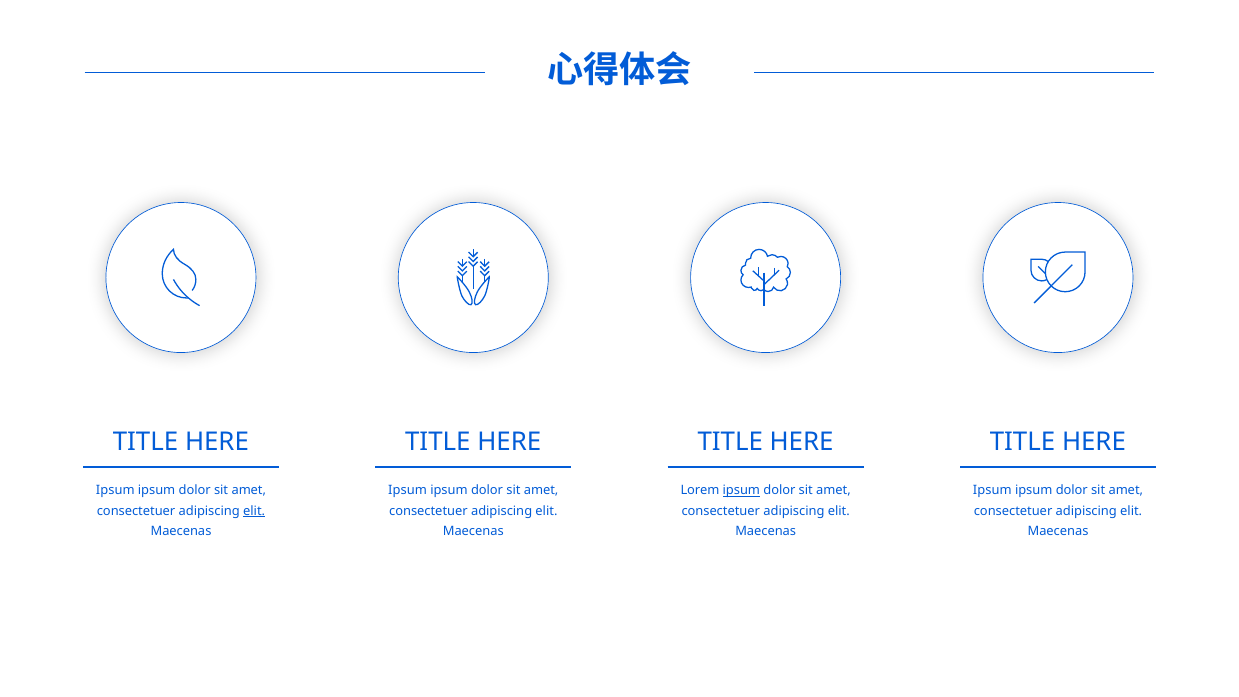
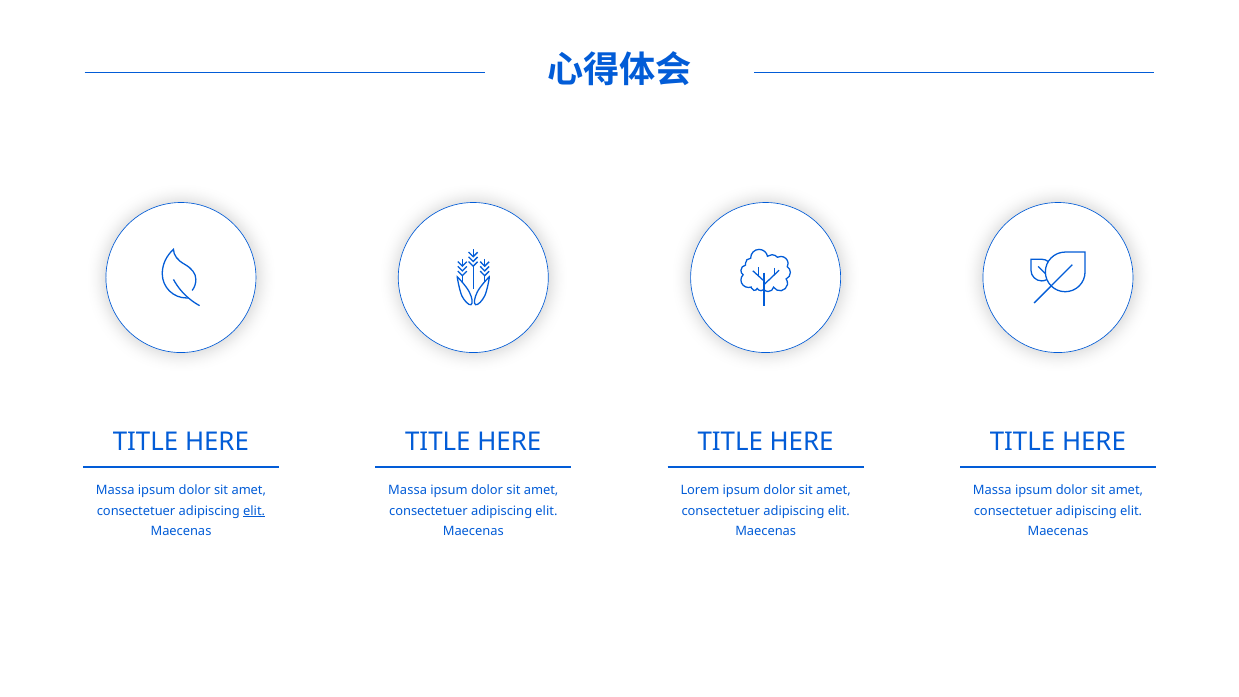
Ipsum at (115, 491): Ipsum -> Massa
Ipsum at (408, 491): Ipsum -> Massa
ipsum at (741, 491) underline: present -> none
Ipsum at (992, 491): Ipsum -> Massa
